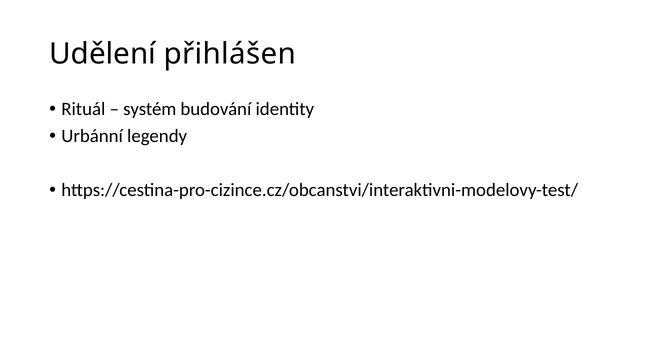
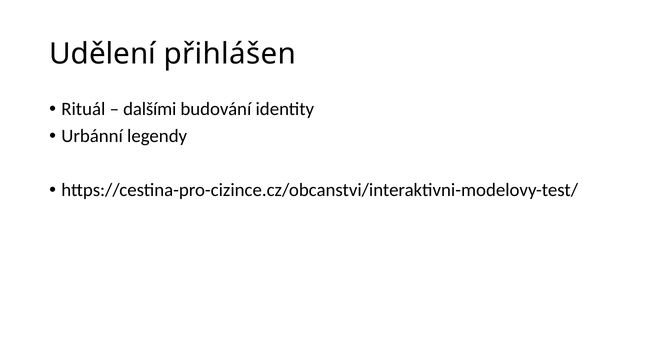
systém: systém -> dalšími
